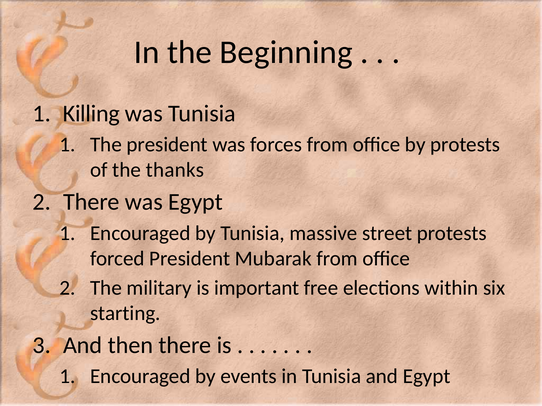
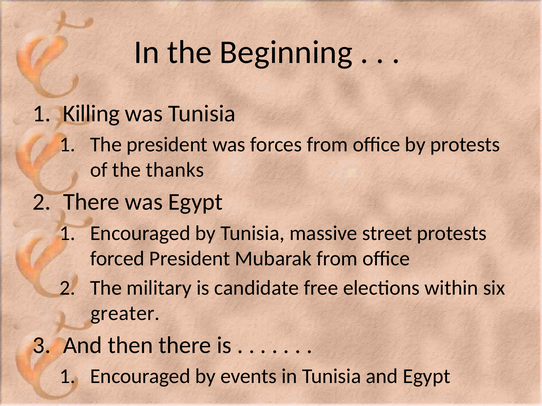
important: important -> candidate
starting: starting -> greater
